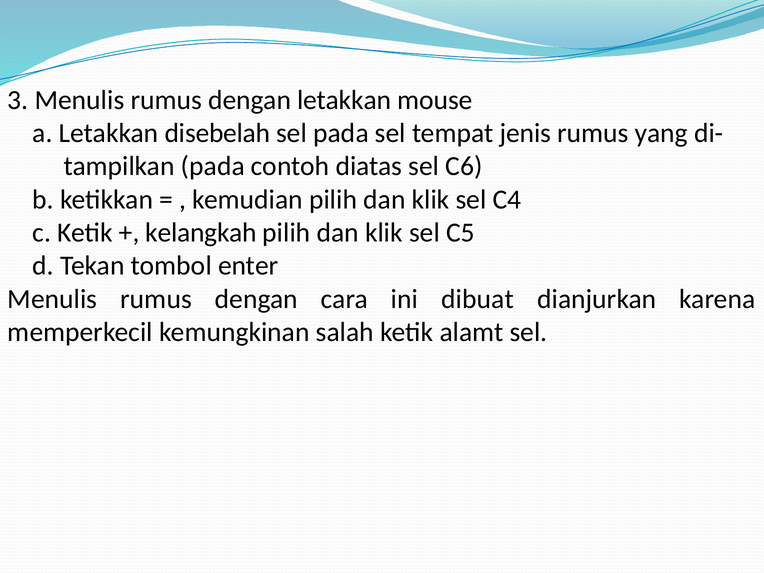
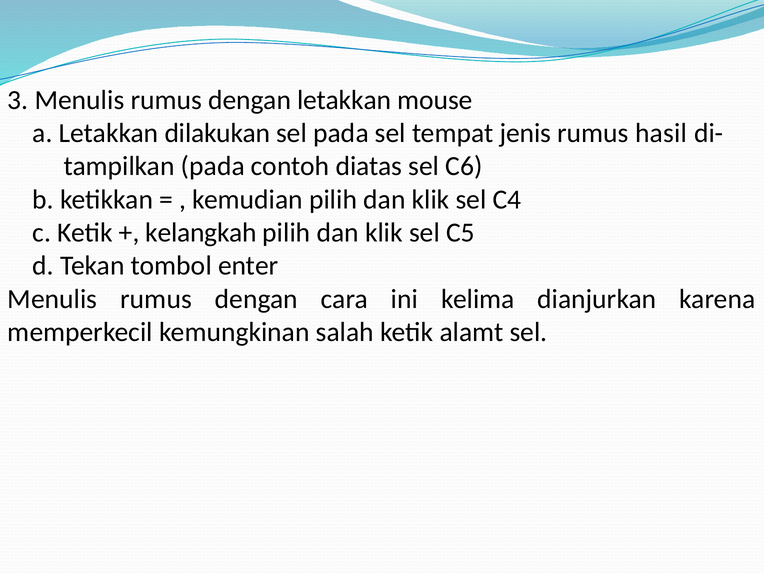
disebelah: disebelah -> dilakukan
yang: yang -> hasil
dibuat: dibuat -> kelima
